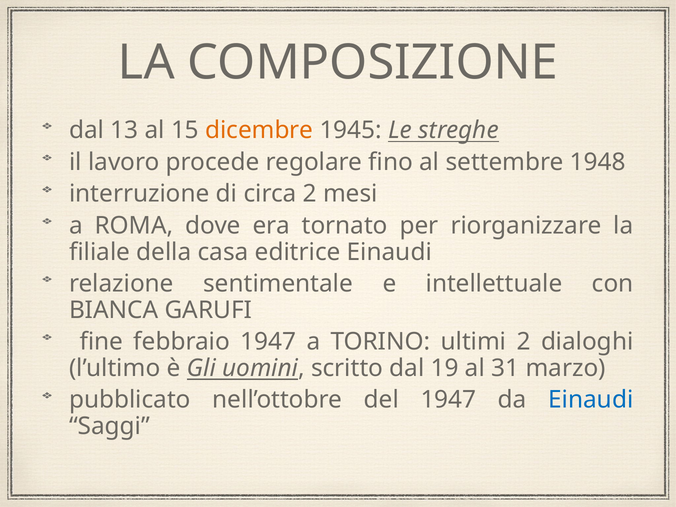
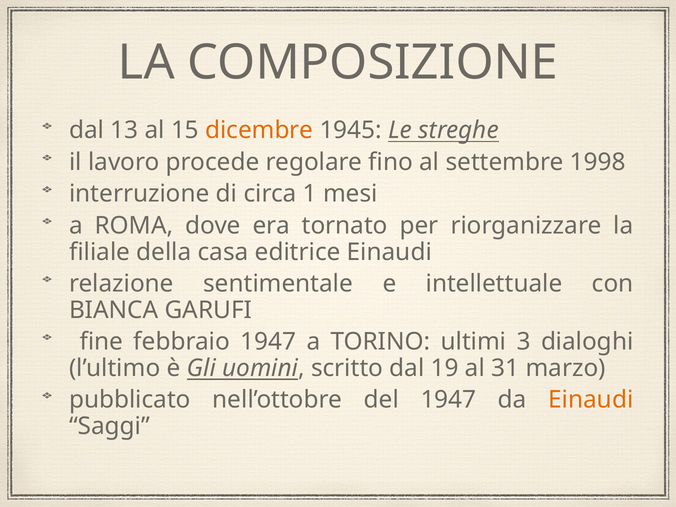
1948: 1948 -> 1998
circa 2: 2 -> 1
ultimi 2: 2 -> 3
Einaudi at (591, 400) colour: blue -> orange
